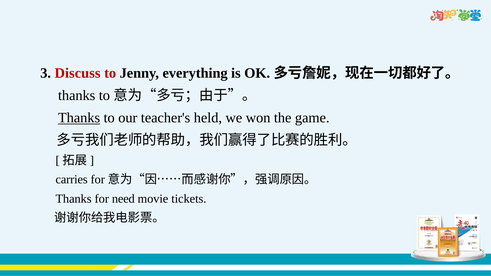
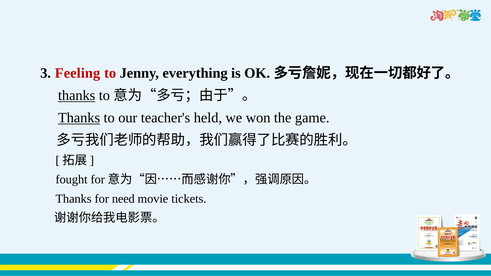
Discuss: Discuss -> Feeling
thanks at (77, 96) underline: none -> present
carries: carries -> fought
